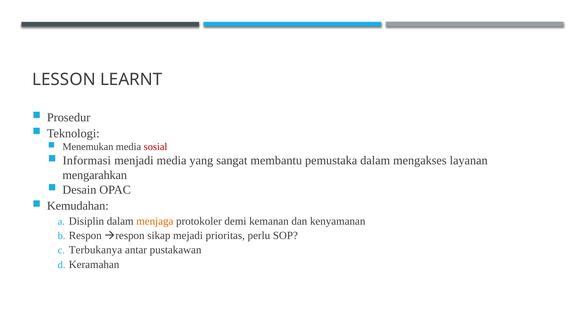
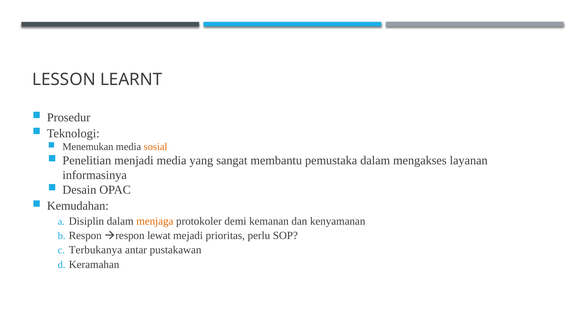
sosial colour: red -> orange
Informasi: Informasi -> Penelitian
mengarahkan: mengarahkan -> informasinya
sikap: sikap -> lewat
